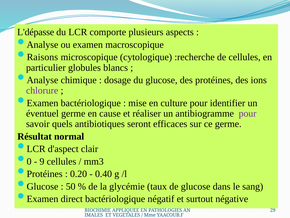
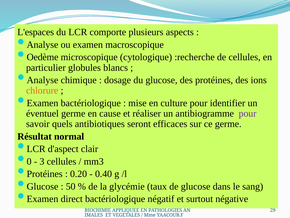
L'dépasse: L'dépasse -> L'espaces
Raisons: Raisons -> Oedème
chlorure colour: purple -> orange
9: 9 -> 3
